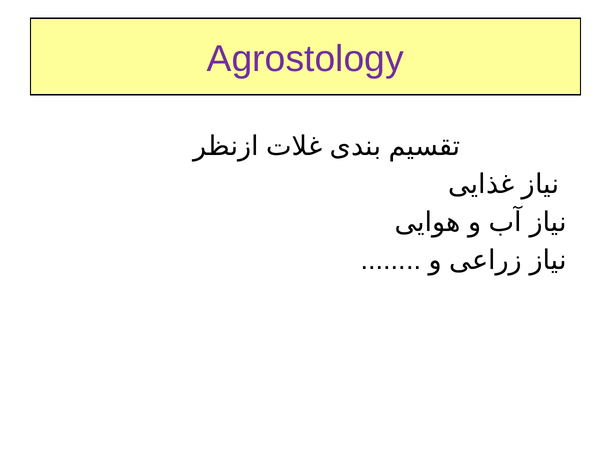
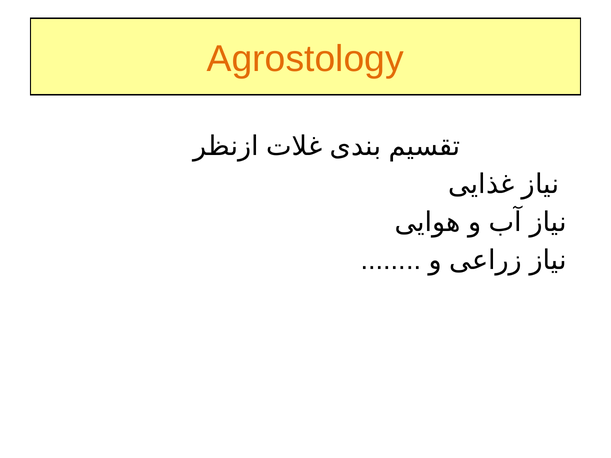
Agrostology colour: purple -> orange
